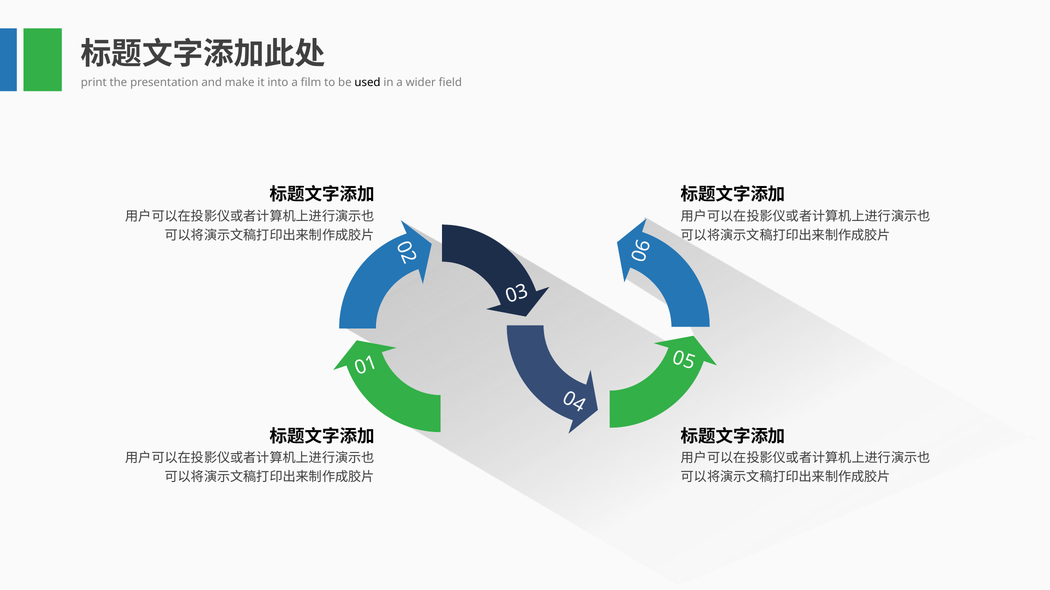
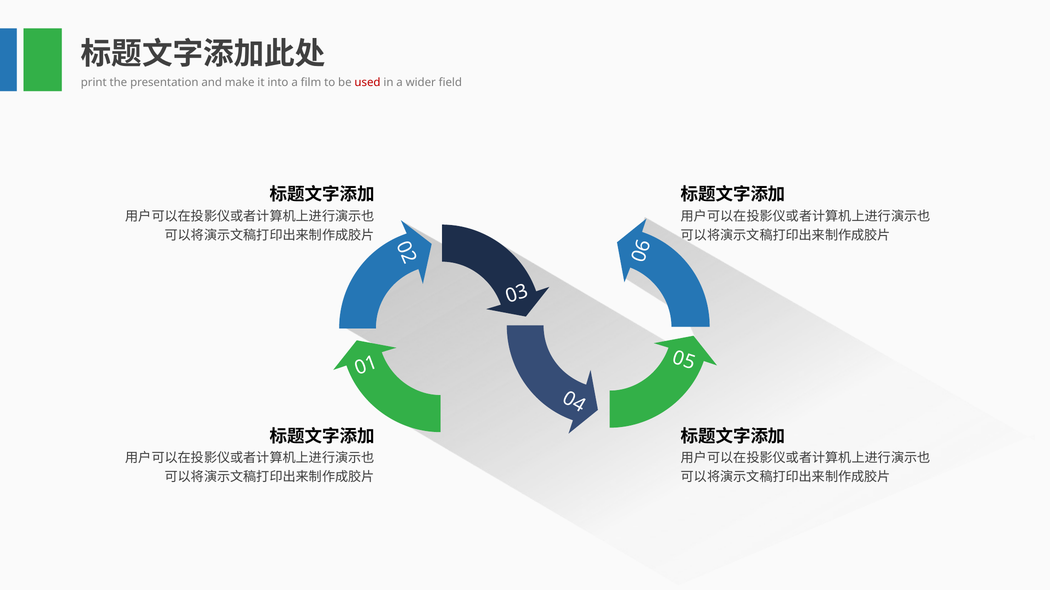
used colour: black -> red
